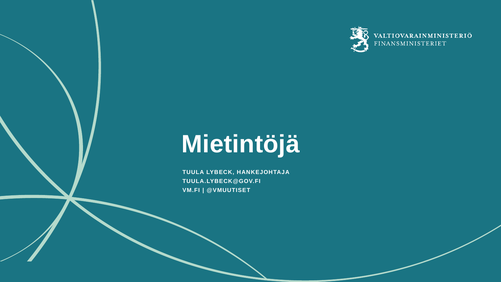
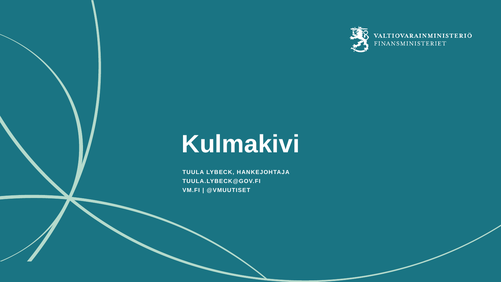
Mietintöjä: Mietintöjä -> Kulmakivi
